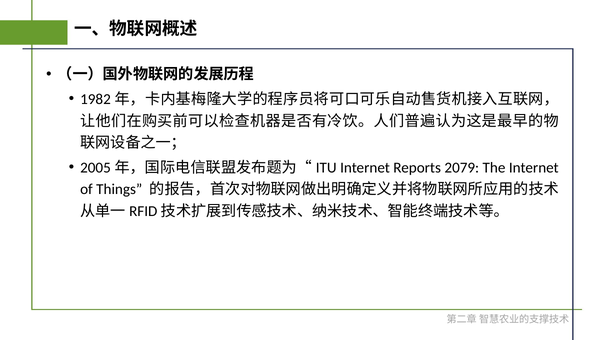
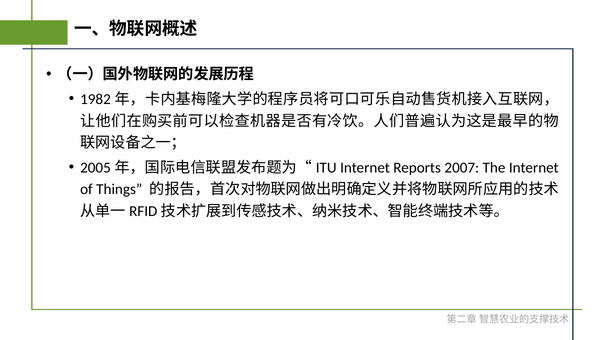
2079: 2079 -> 2007
